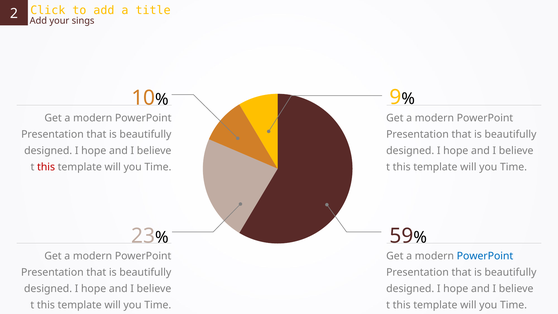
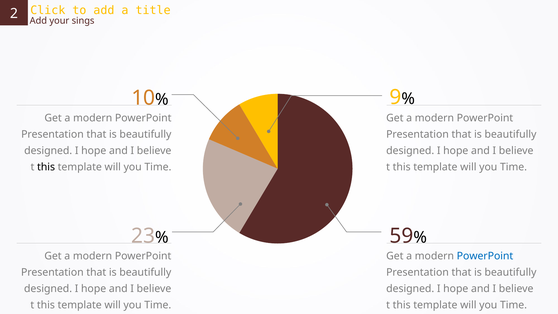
this at (46, 167) colour: red -> black
